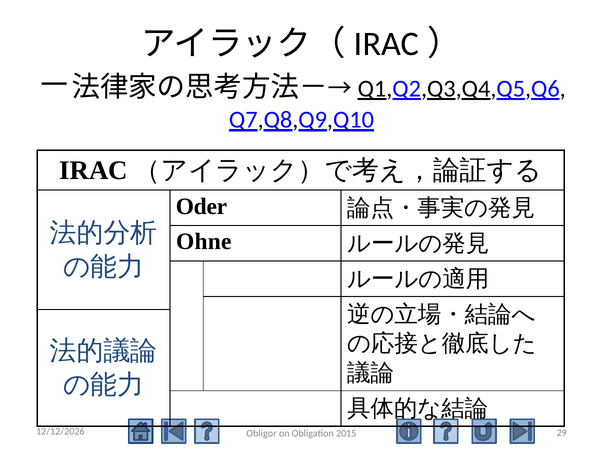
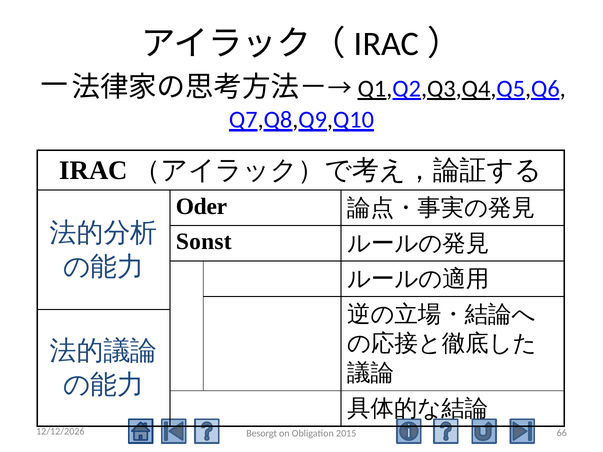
Ohne: Ohne -> Sonst
29: 29 -> 66
Obligor: Obligor -> Besorgt
